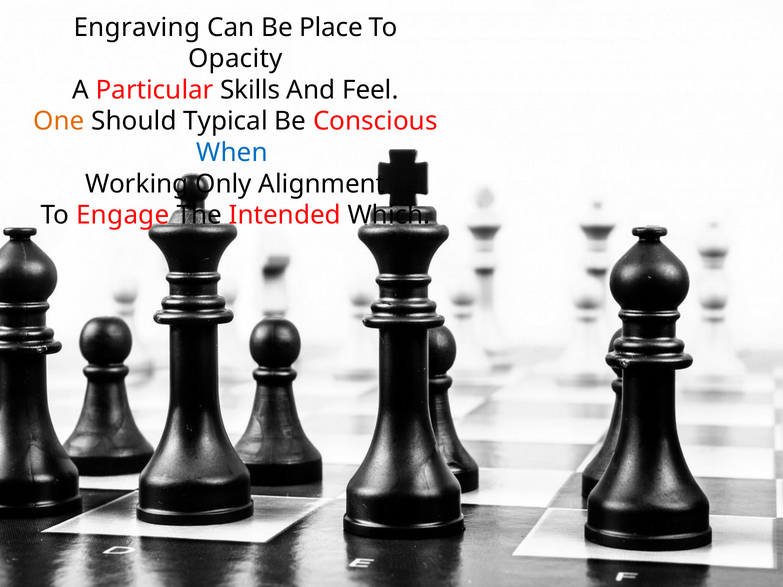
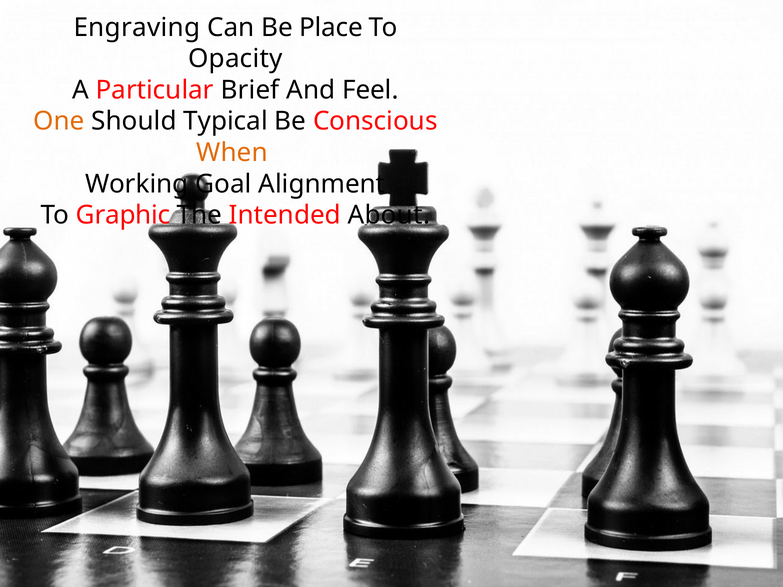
Skills: Skills -> Brief
When colour: blue -> orange
Only: Only -> Goal
Engage: Engage -> Graphic
Which: Which -> About
